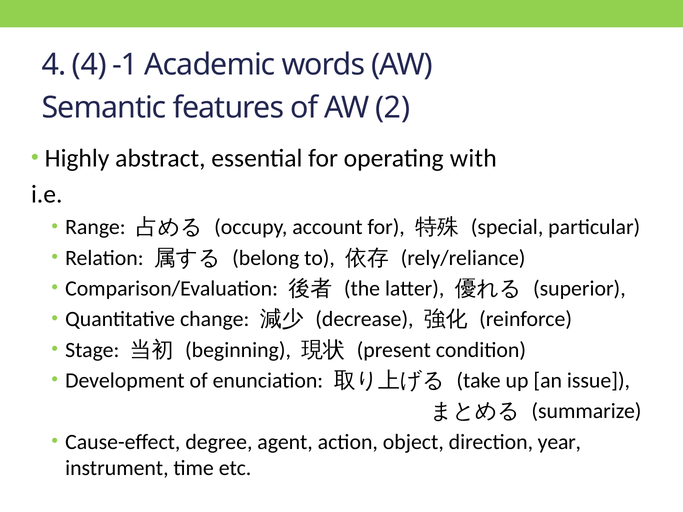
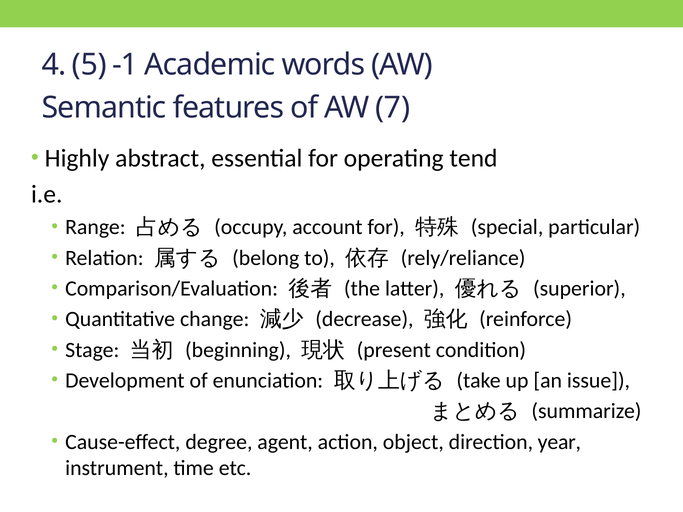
4 4: 4 -> 5
2: 2 -> 7
with: with -> tend
